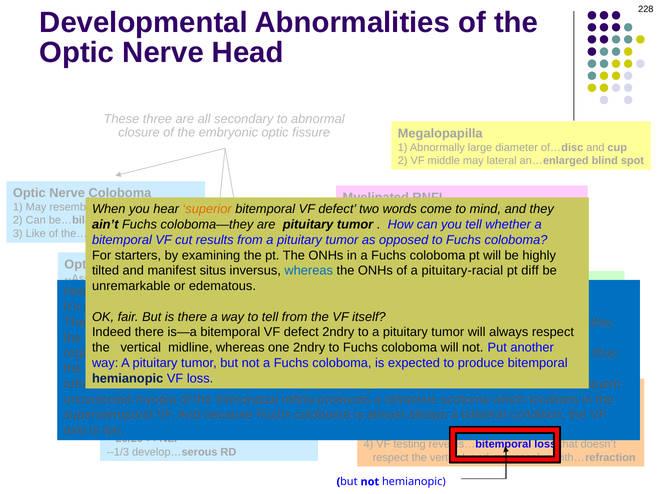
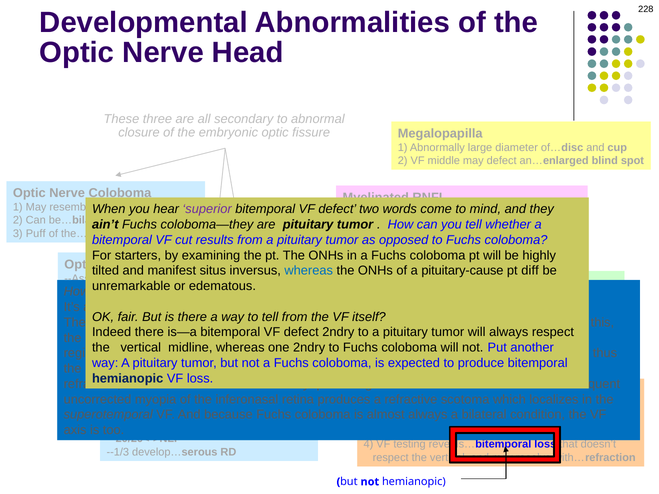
may lateral: lateral -> defect
superior at (207, 209) colour: orange -> purple
3 Like: Like -> Puff
pituitary-racial: pituitary-racial -> pituitary-cause
